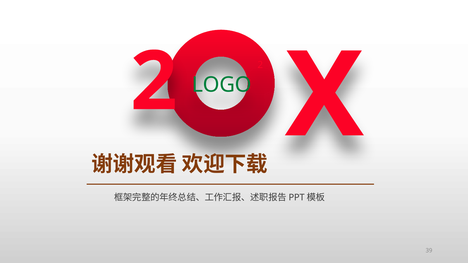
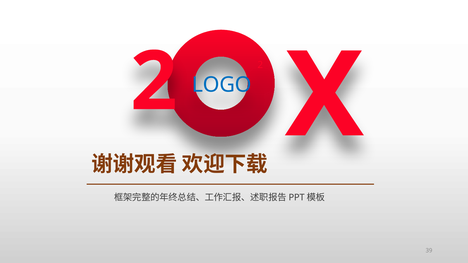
LOGO colour: green -> blue
